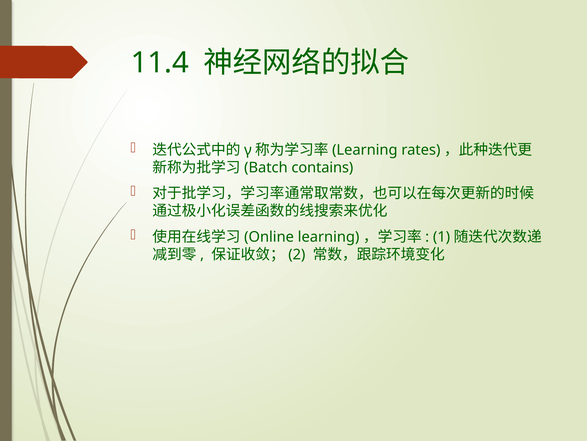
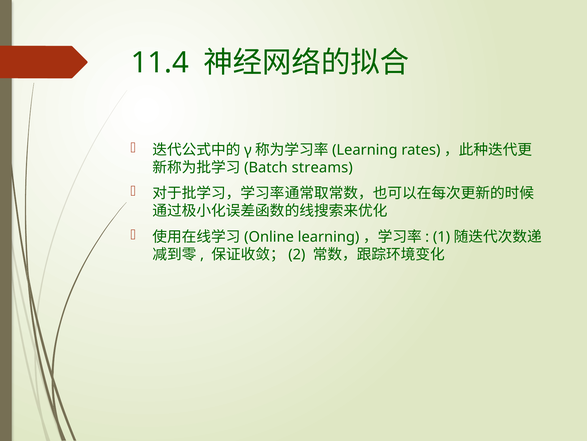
contains: contains -> streams
